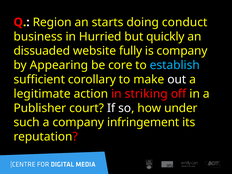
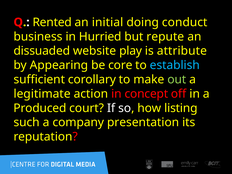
Region: Region -> Rented
starts: starts -> initial
quickly: quickly -> repute
fully: fully -> play
is company: company -> attribute
out colour: white -> light green
striking: striking -> concept
Publisher: Publisher -> Produced
under: under -> listing
infringement: infringement -> presentation
